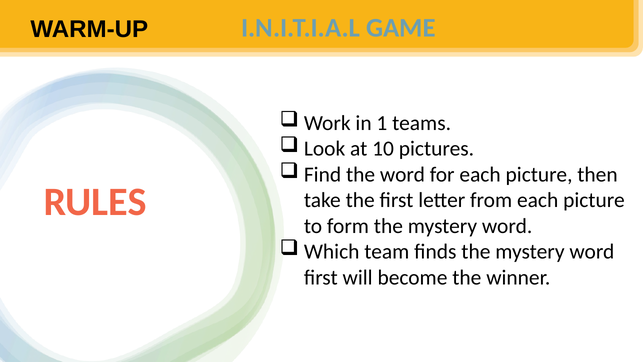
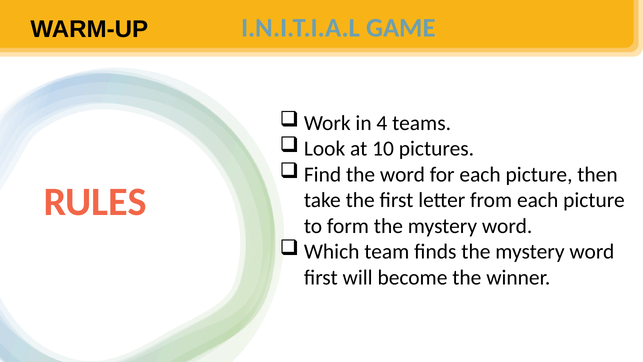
1: 1 -> 4
